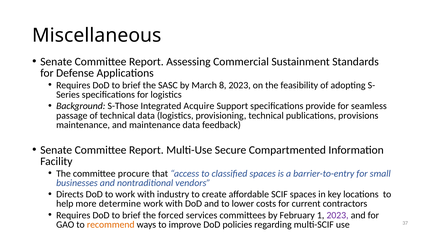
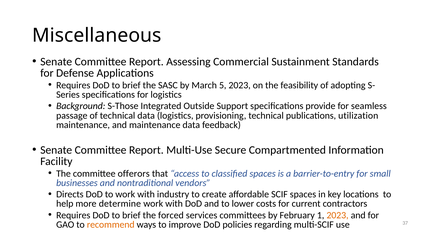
8: 8 -> 5
Acquire: Acquire -> Outside
provisions: provisions -> utilization
procure: procure -> offerors
2023 at (338, 216) colour: purple -> orange
